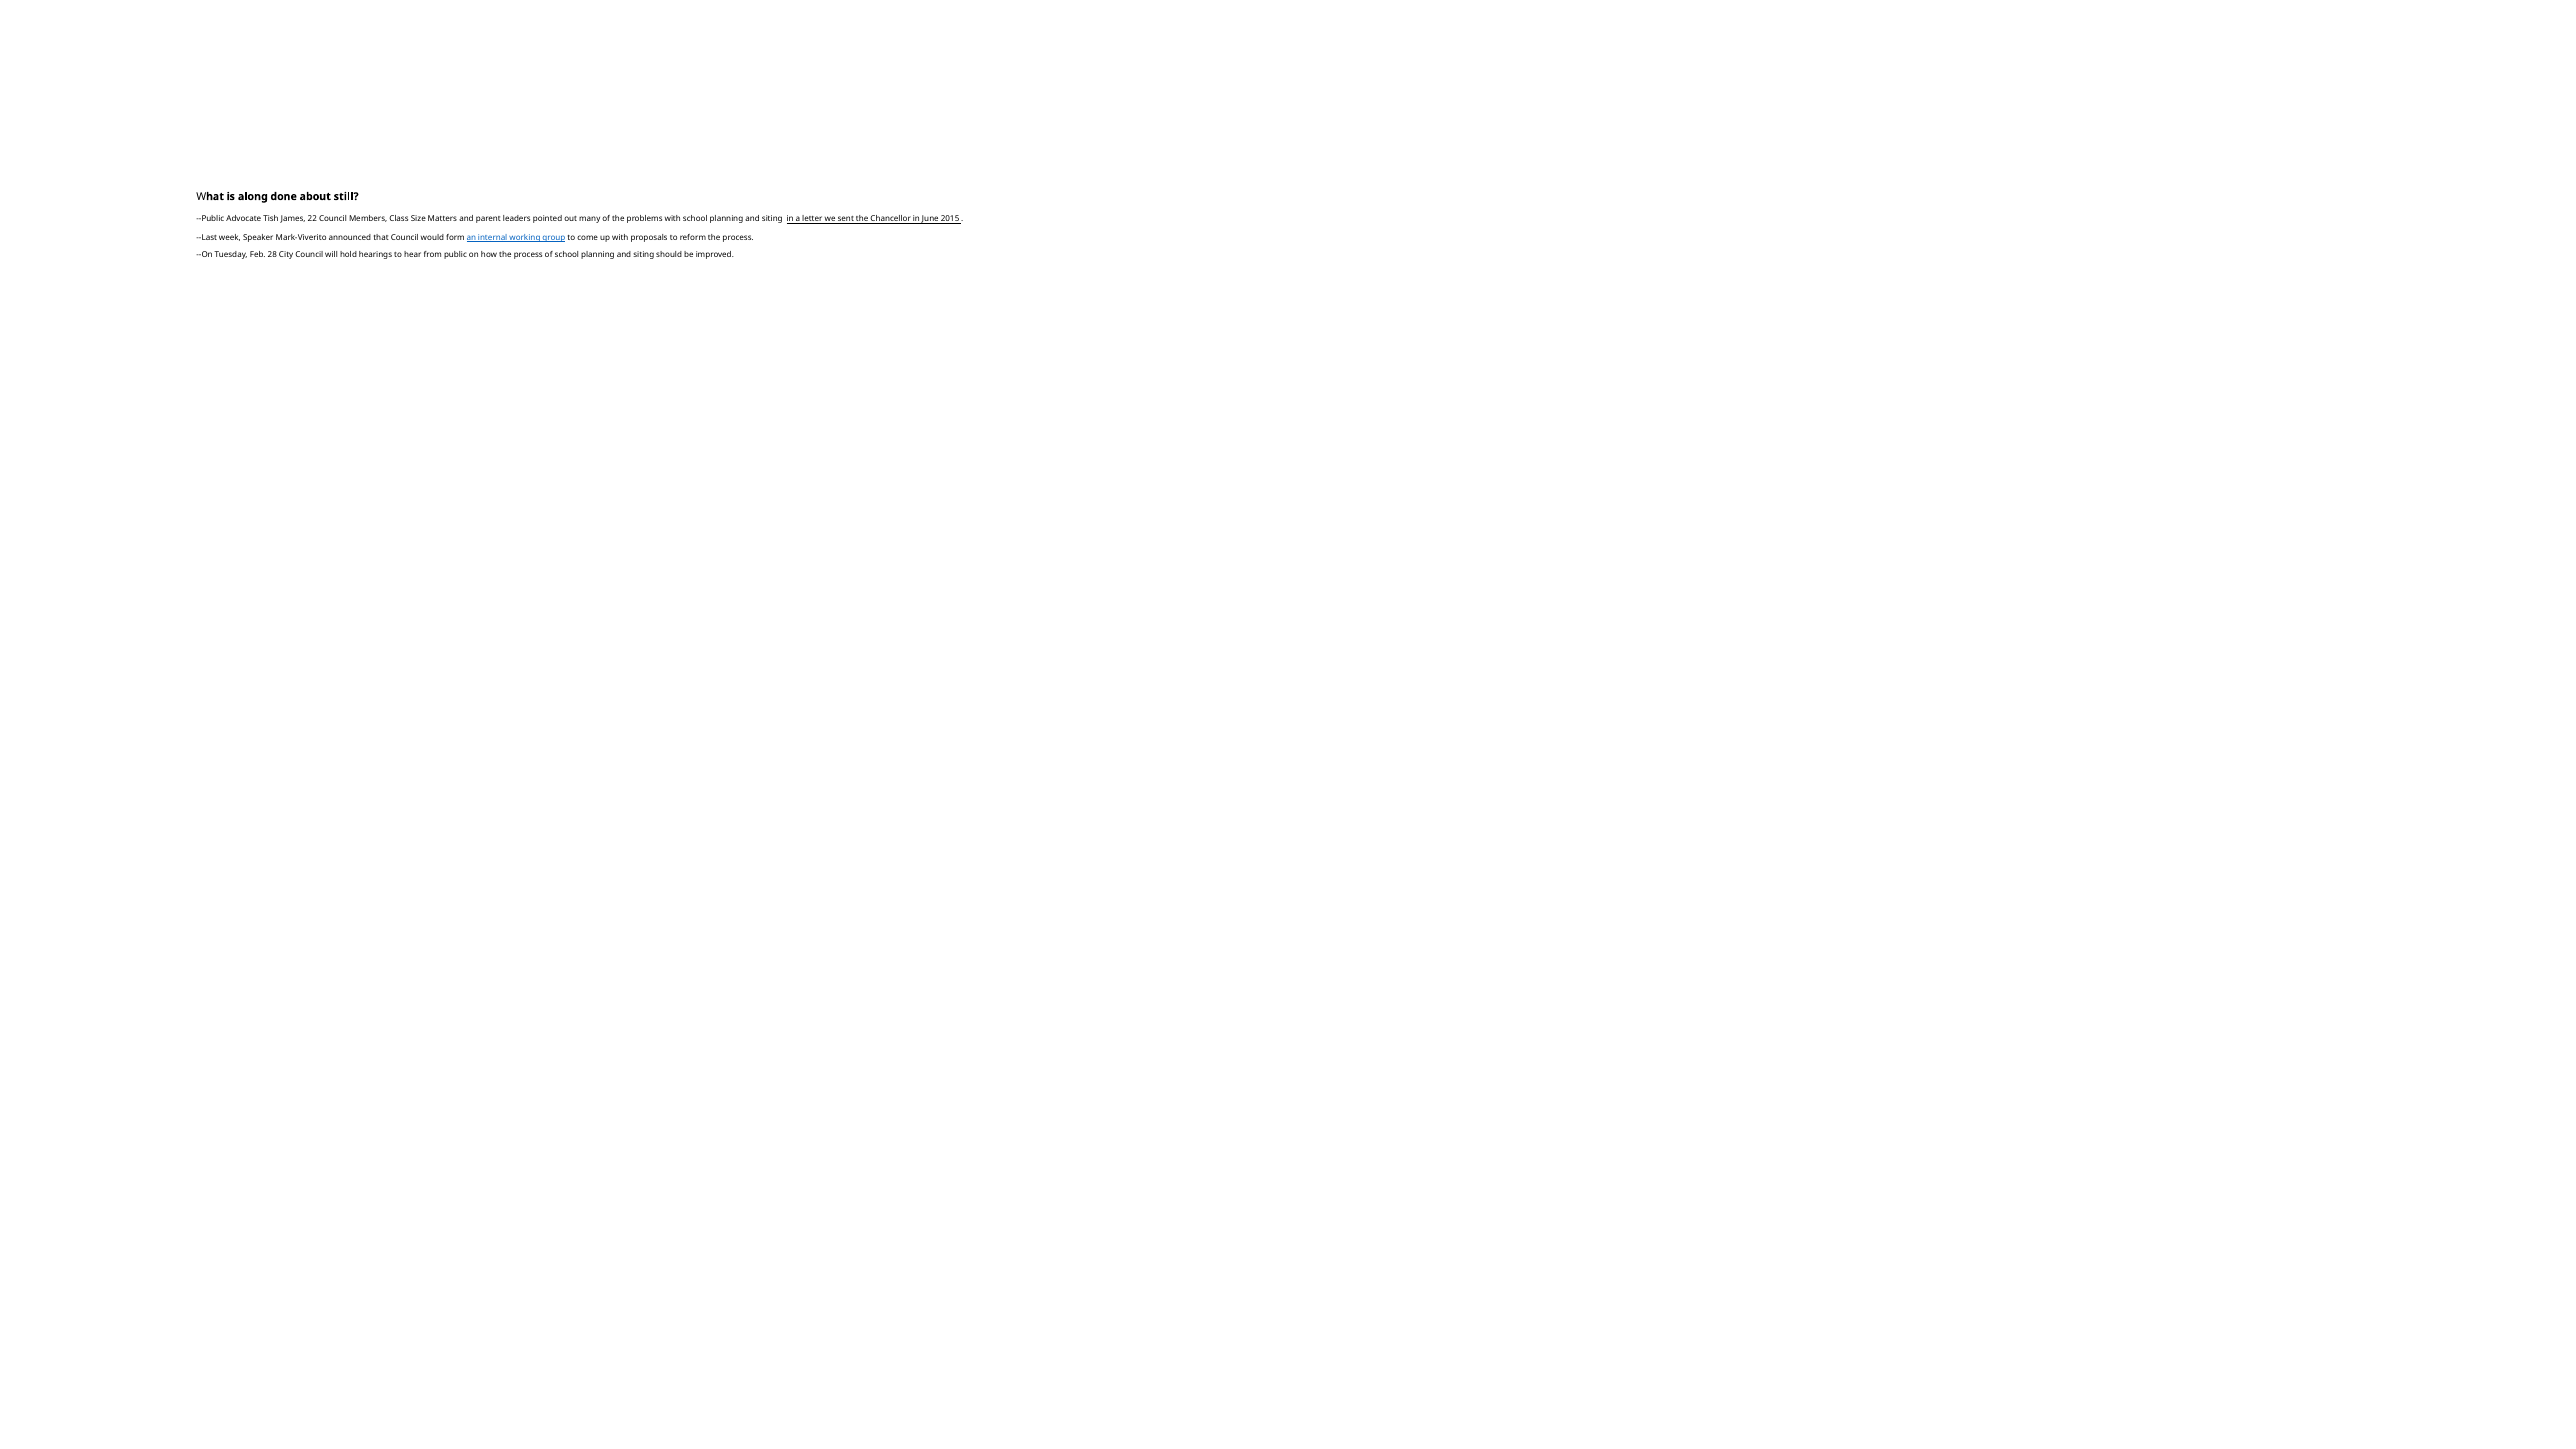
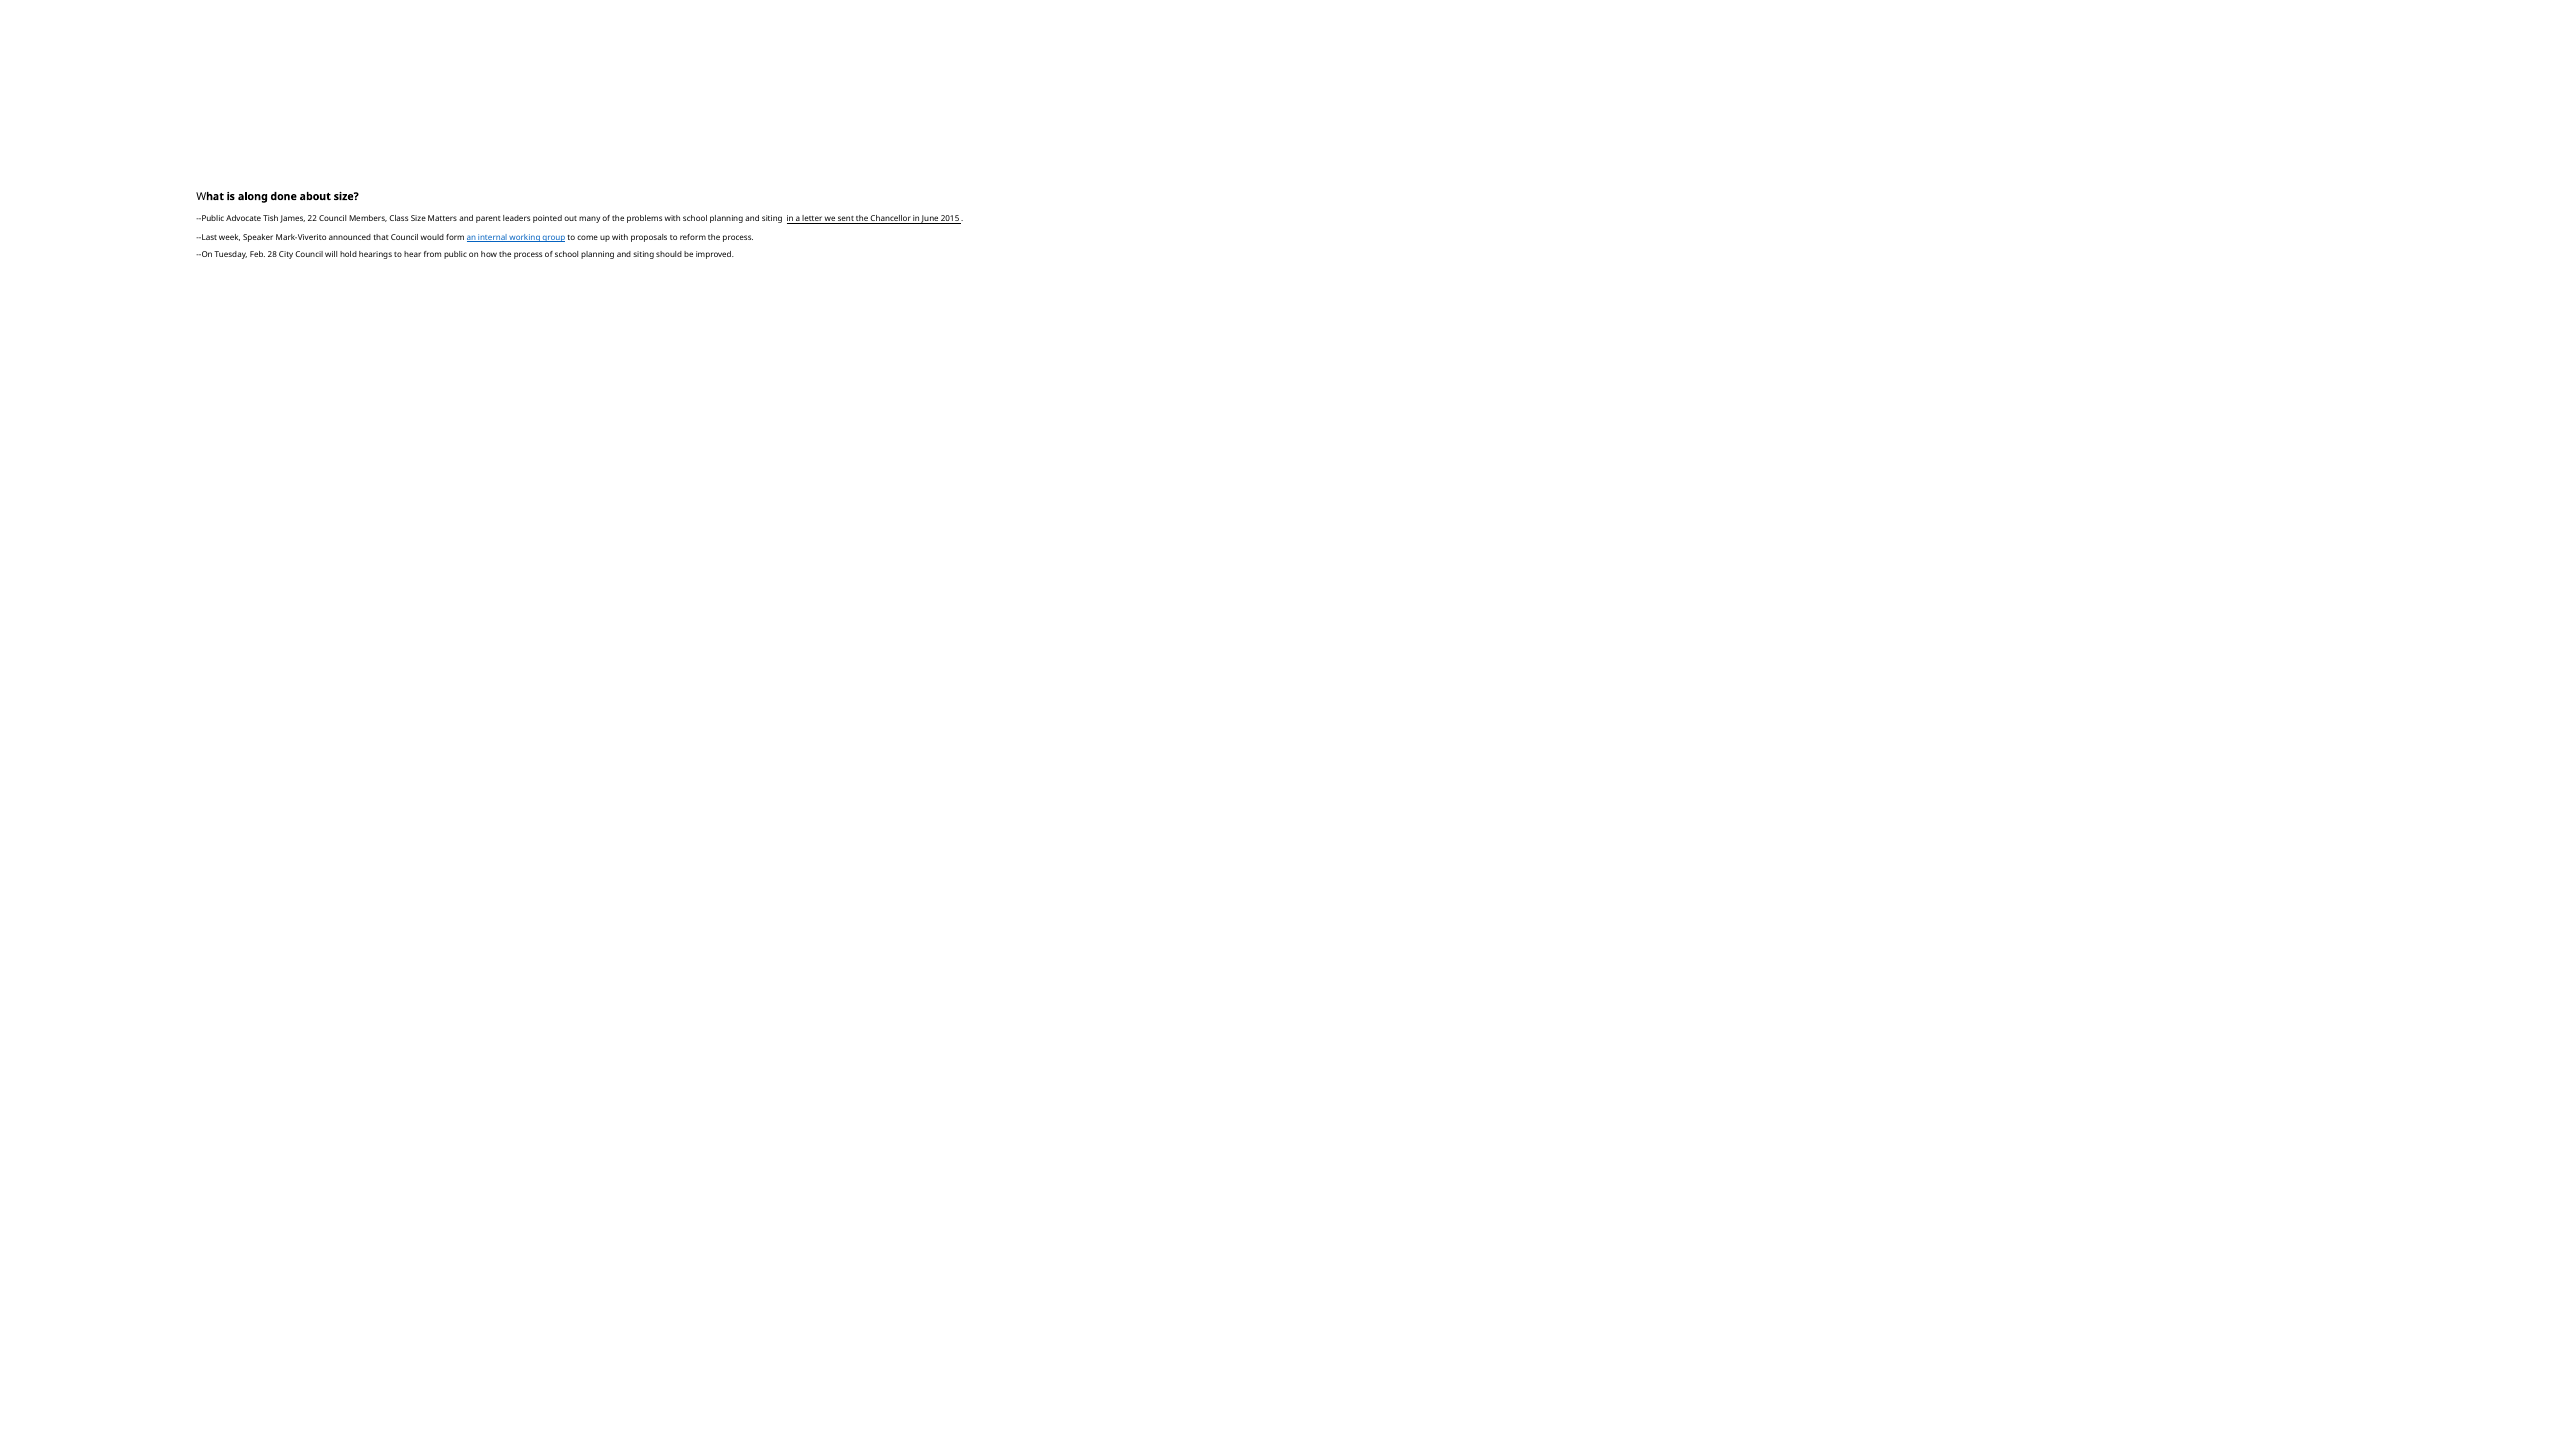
about still: still -> size
